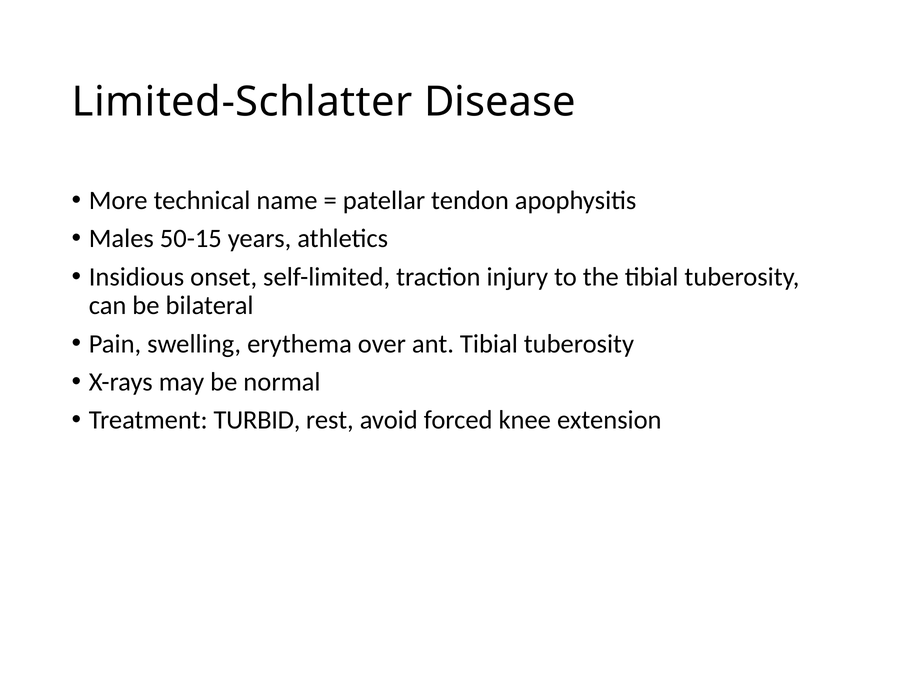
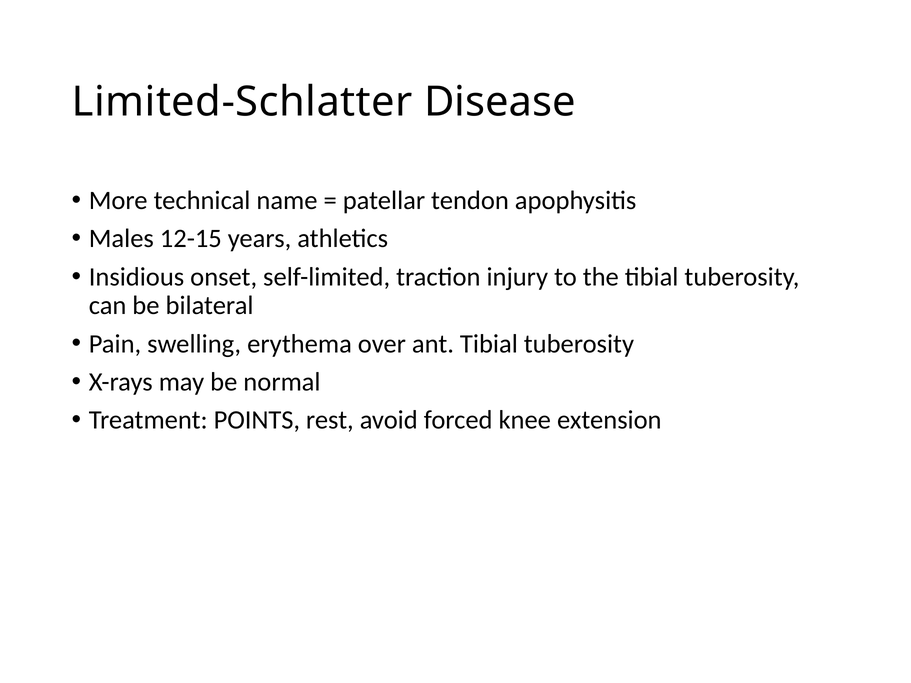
50-15: 50-15 -> 12-15
TURBID: TURBID -> POINTS
